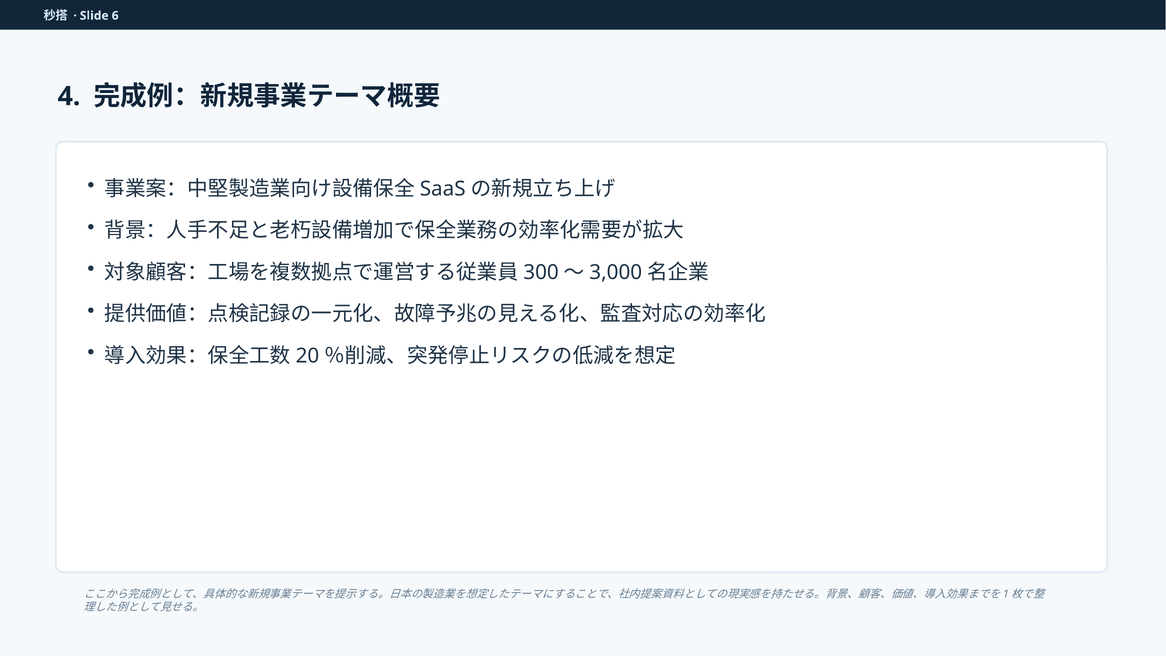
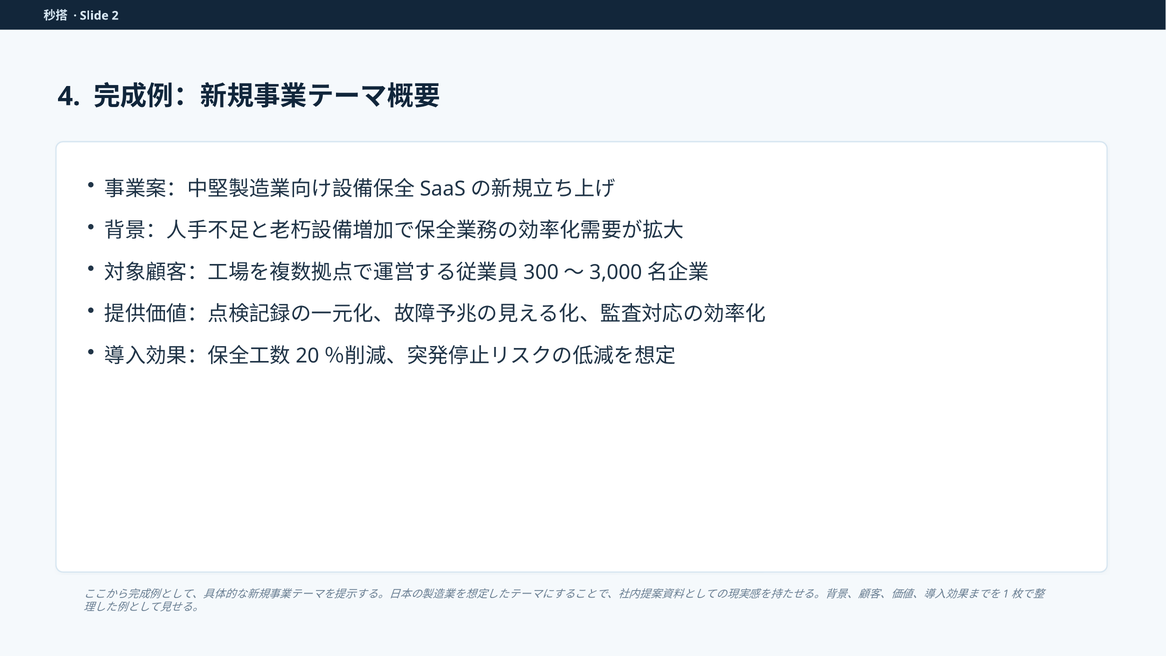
6: 6 -> 2
